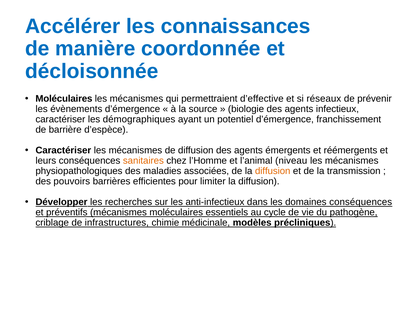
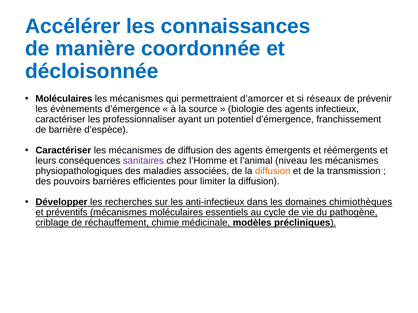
d’effective: d’effective -> d’amorcer
démographiques: démographiques -> professionnaliser
sanitaires colour: orange -> purple
domaines conséquences: conséquences -> chimiothèques
infrastructures: infrastructures -> réchauffement
